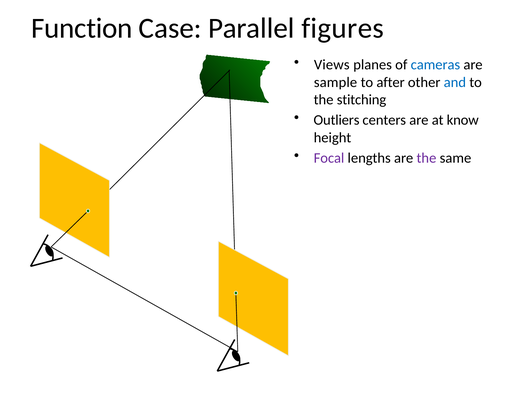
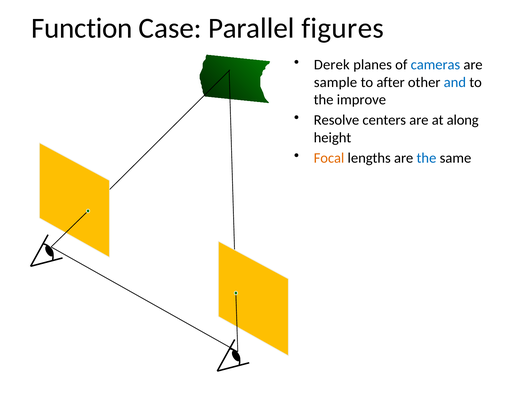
Views: Views -> Derek
stitching: stitching -> improve
Outliers: Outliers -> Resolve
know: know -> along
Focal colour: purple -> orange
the at (426, 158) colour: purple -> blue
